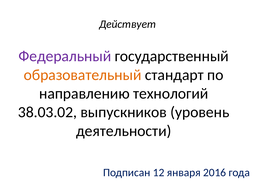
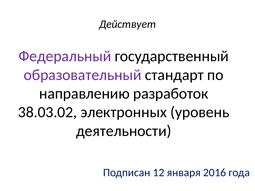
образовательный colour: orange -> purple
технологий: технологий -> разработок
выпускников: выпускников -> электронных
